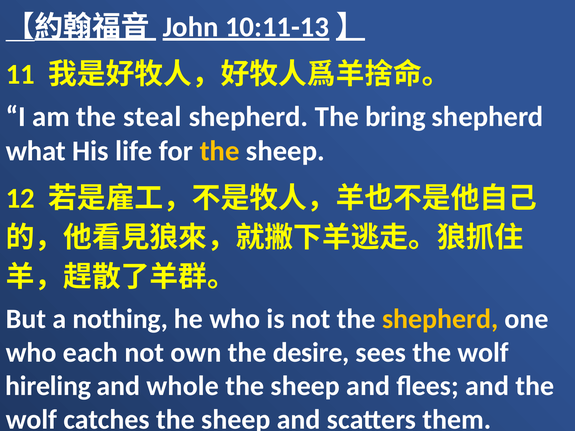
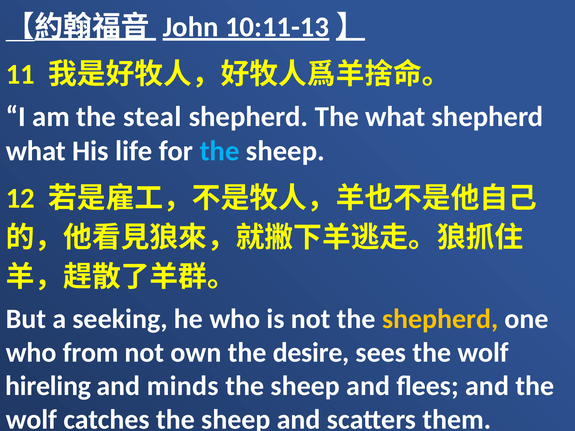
The bring: bring -> what
the at (220, 151) colour: yellow -> light blue
nothing: nothing -> seeking
each: each -> from
whole: whole -> minds
